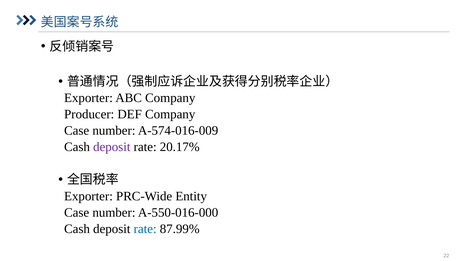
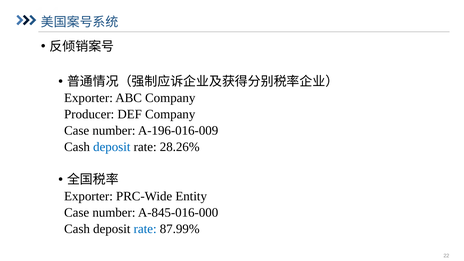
A-574-016-009: A-574-016-009 -> A-196-016-009
deposit at (112, 147) colour: purple -> blue
20.17%: 20.17% -> 28.26%
A-550-016-000: A-550-016-000 -> A-845-016-000
